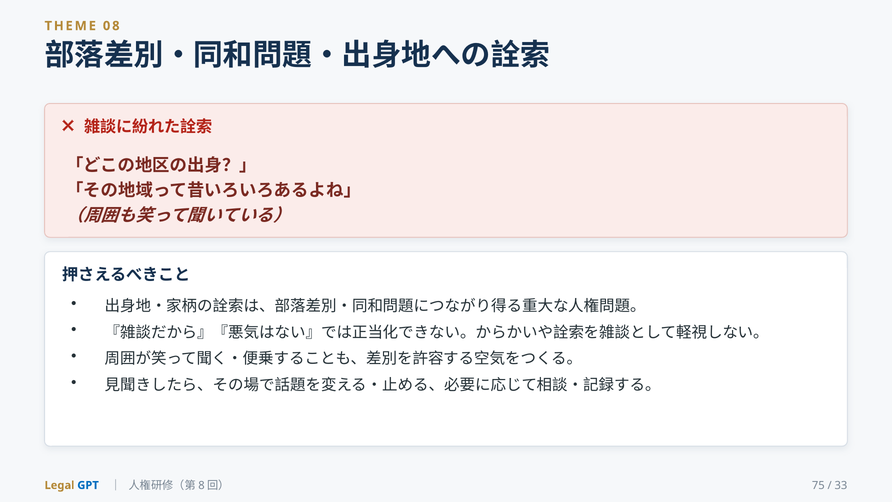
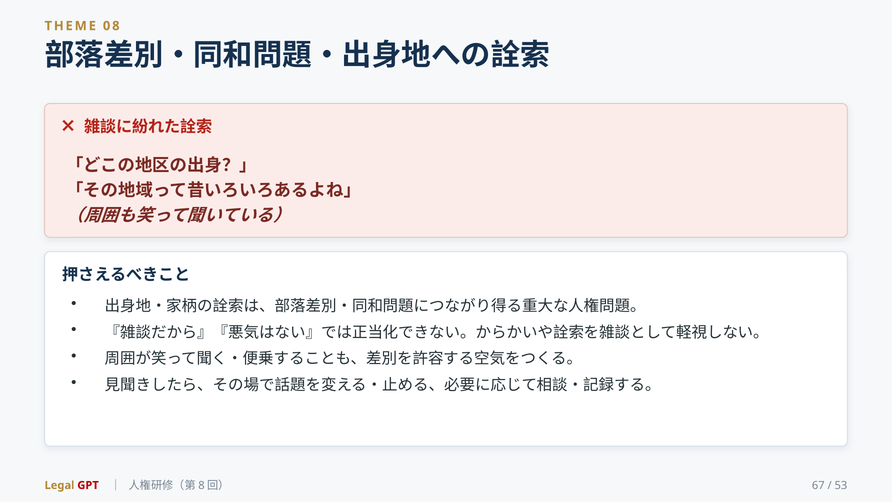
GPT colour: blue -> red
75: 75 -> 67
33: 33 -> 53
